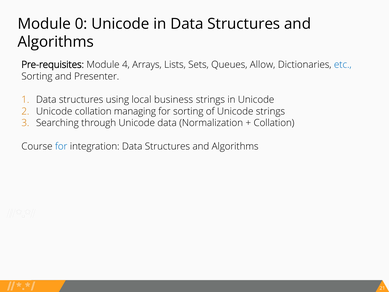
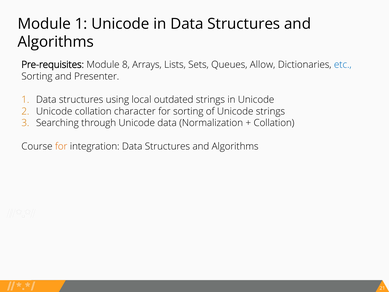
Module 0: 0 -> 1
4: 4 -> 8
business: business -> outdated
managing: managing -> character
for at (61, 146) colour: blue -> orange
